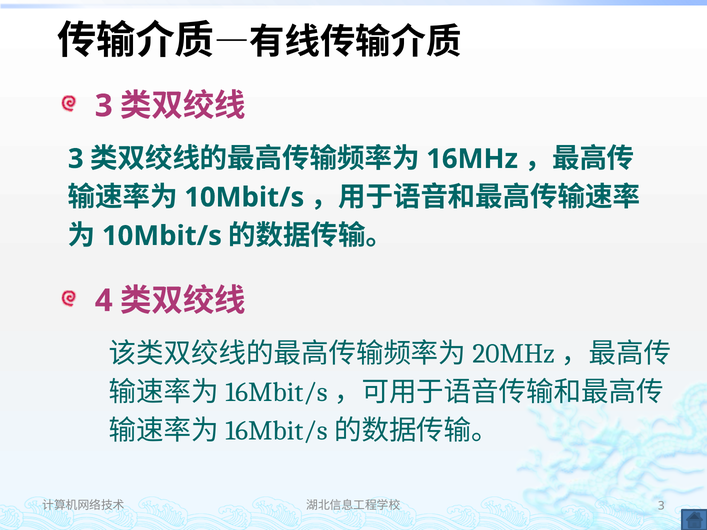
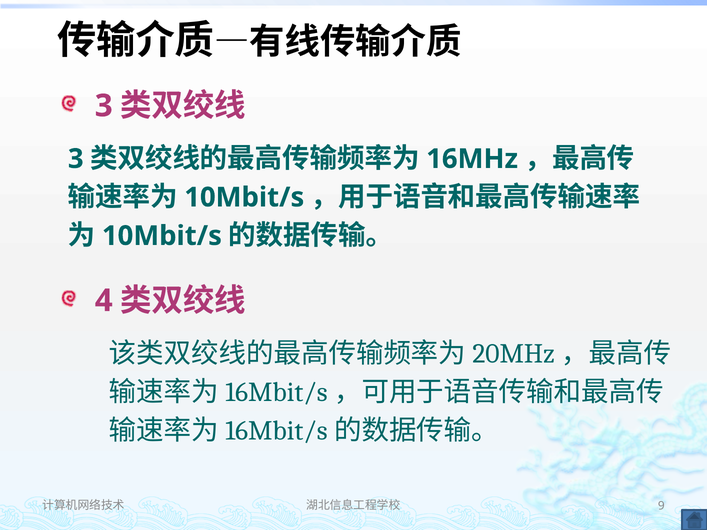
3 at (661, 506): 3 -> 9
